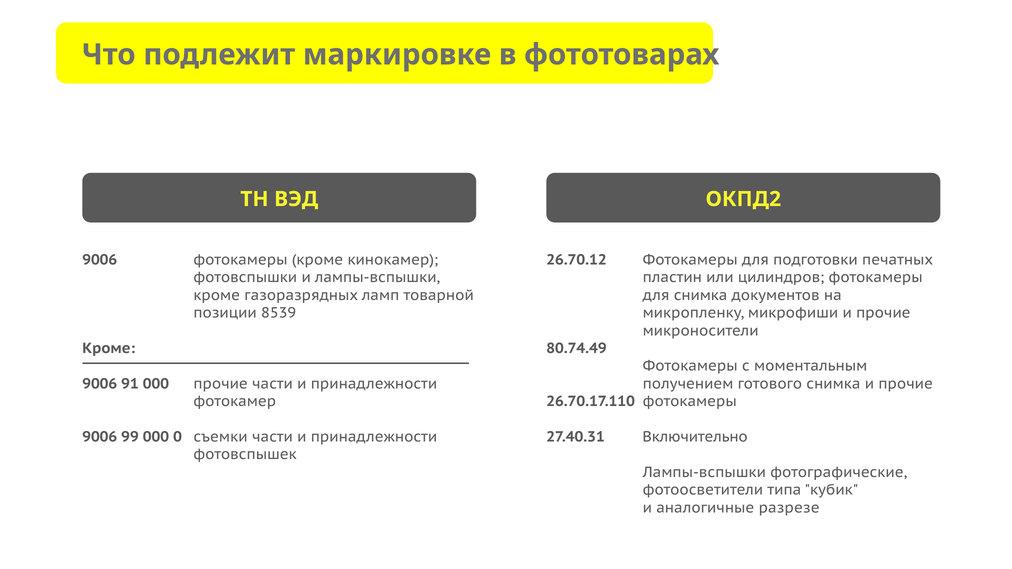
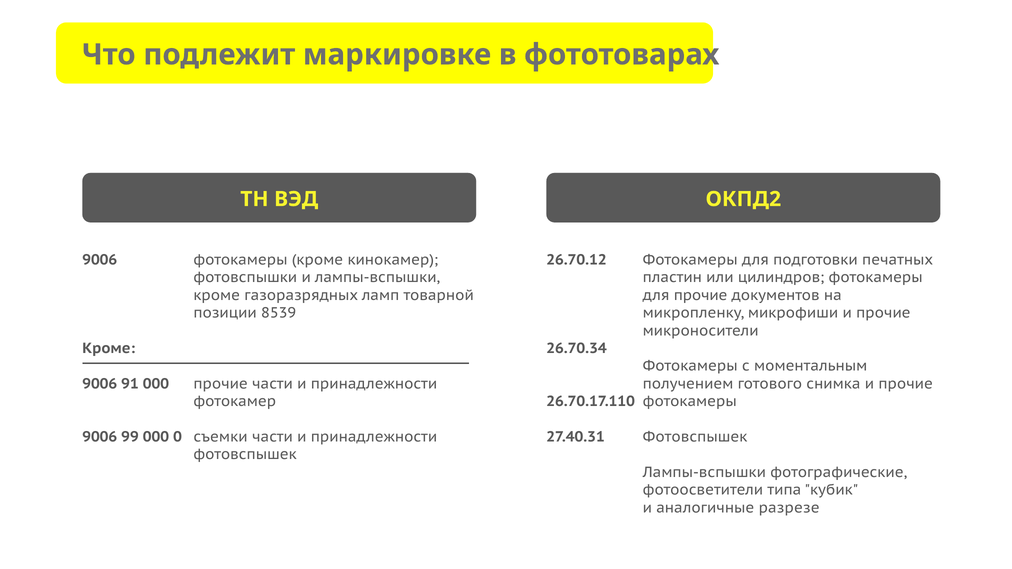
для снимка: снимка -> прочие
80.74.49: 80.74.49 -> 26.70.34
Включительно at (695, 437): Включительно -> Фотовспышек
